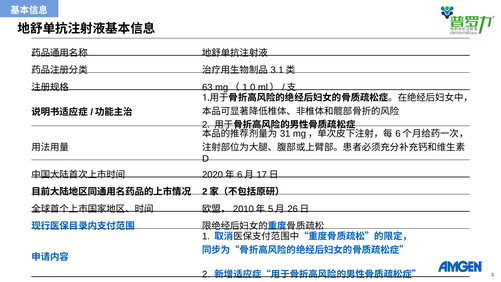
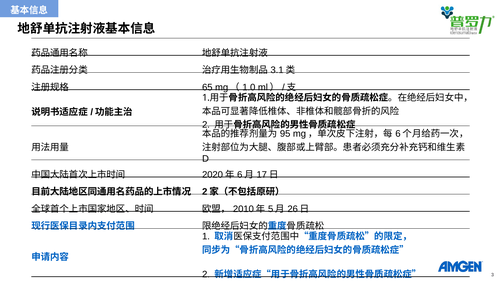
63: 63 -> 65
31: 31 -> 95
